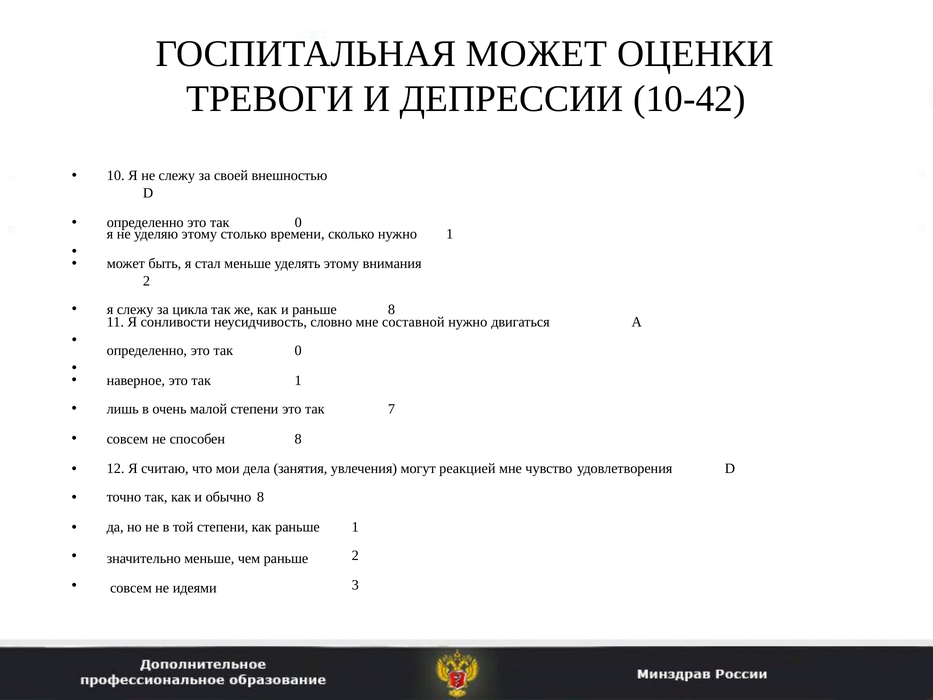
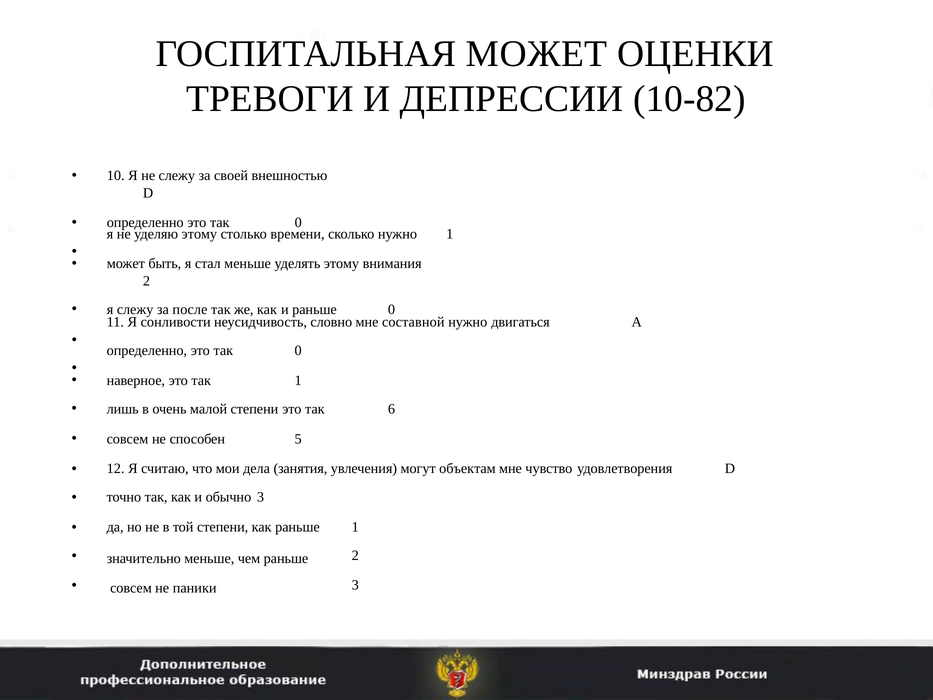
10-42: 10-42 -> 10-82
цикла: цикла -> после
раньше 8: 8 -> 0
7: 7 -> 6
способен 8: 8 -> 5
реакцией: реакцией -> объектам
обычно 8: 8 -> 3
идеями: идеями -> паники
